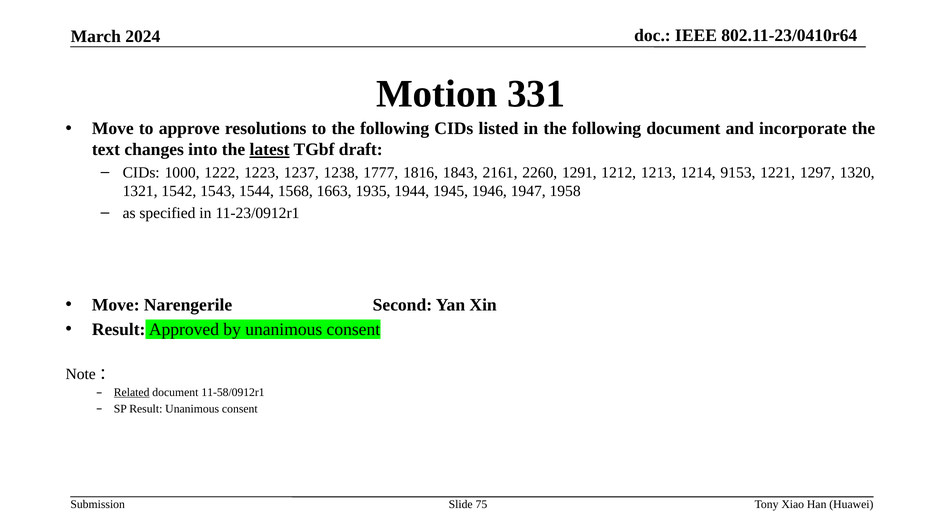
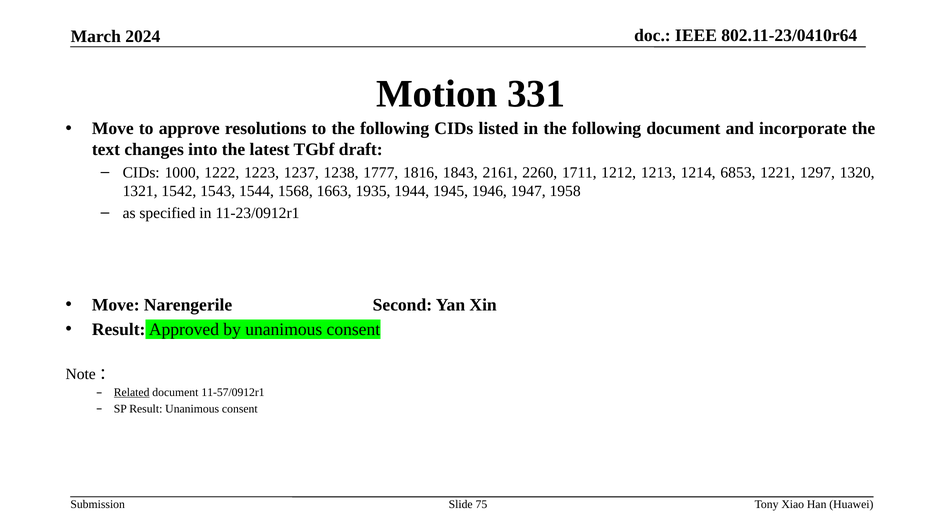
latest underline: present -> none
1291: 1291 -> 1711
9153: 9153 -> 6853
11-58/0912r1: 11-58/0912r1 -> 11-57/0912r1
